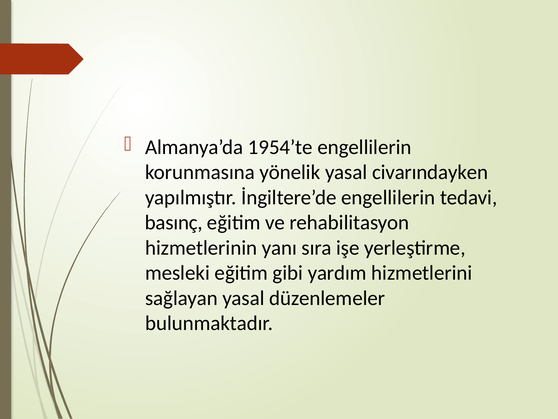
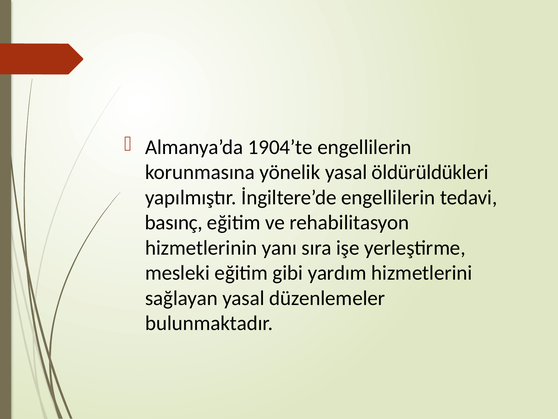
1954’te: 1954’te -> 1904’te
civarındayken: civarındayken -> öldürüldükleri
